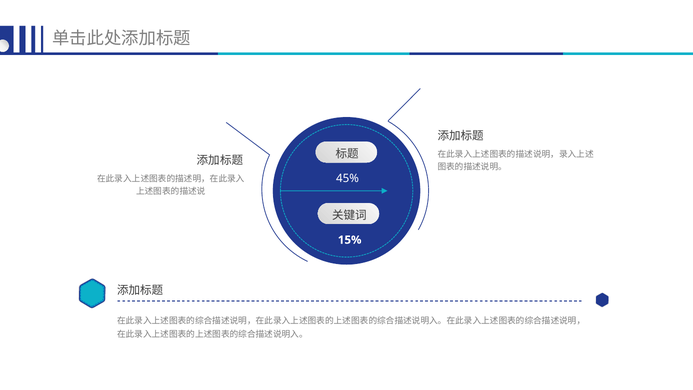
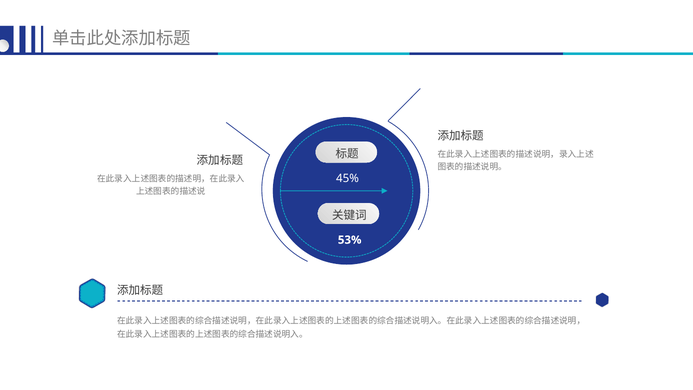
15%: 15% -> 53%
